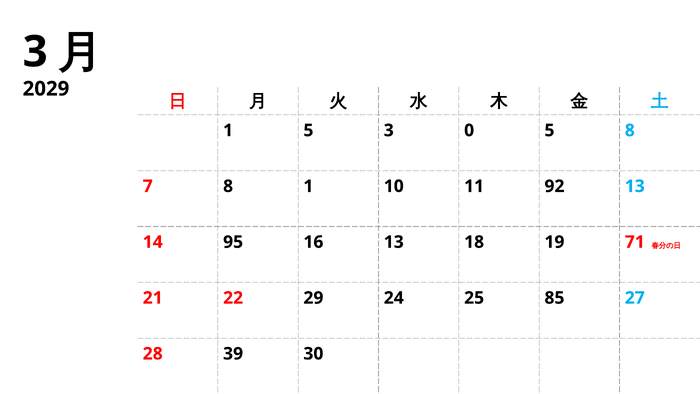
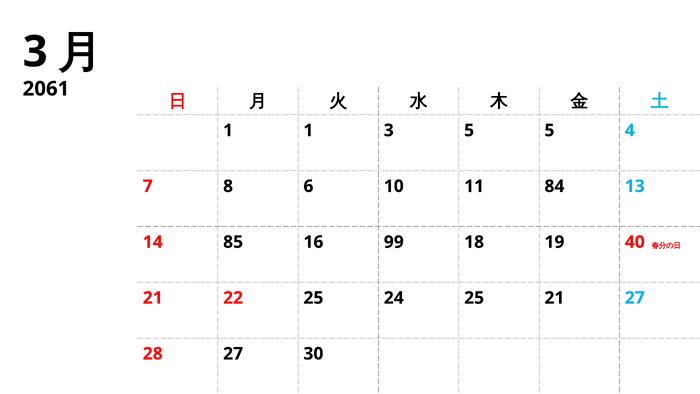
2029: 2029 -> 2061
1 5: 5 -> 1
3 0: 0 -> 5
5 8: 8 -> 4
8 1: 1 -> 6
92: 92 -> 84
95: 95 -> 85
16 13: 13 -> 99
71: 71 -> 40
22 29: 29 -> 25
25 85: 85 -> 21
28 39: 39 -> 27
